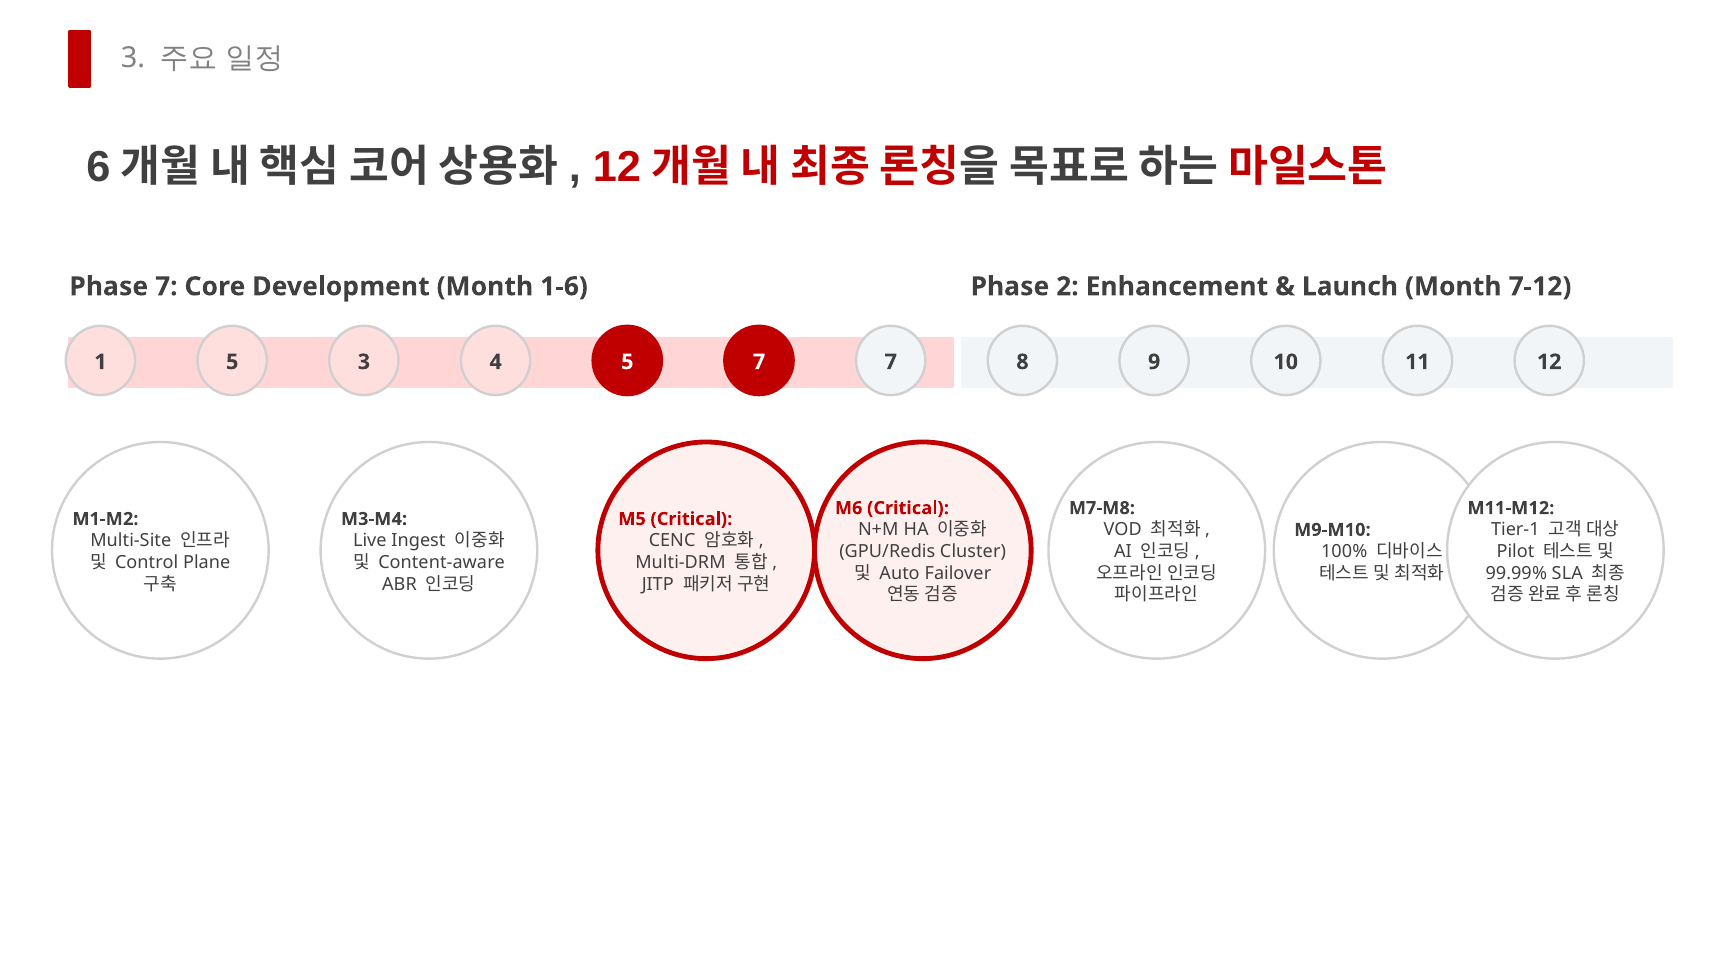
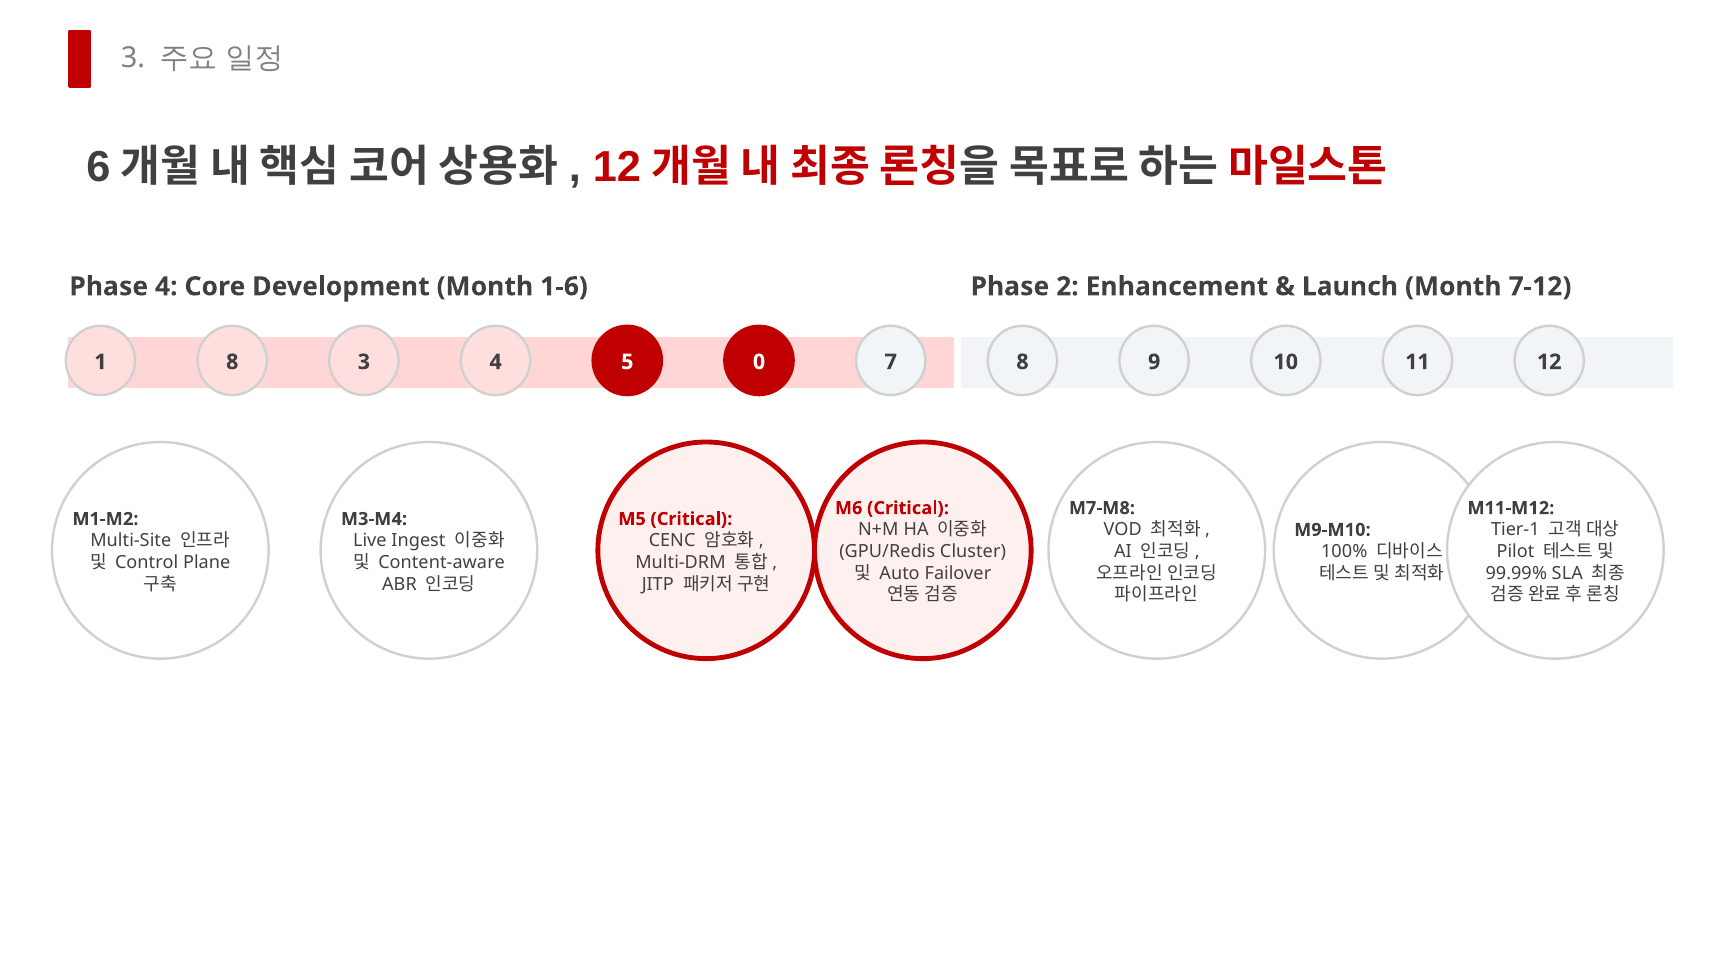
Phase 7: 7 -> 4
1 5: 5 -> 8
5 7: 7 -> 0
